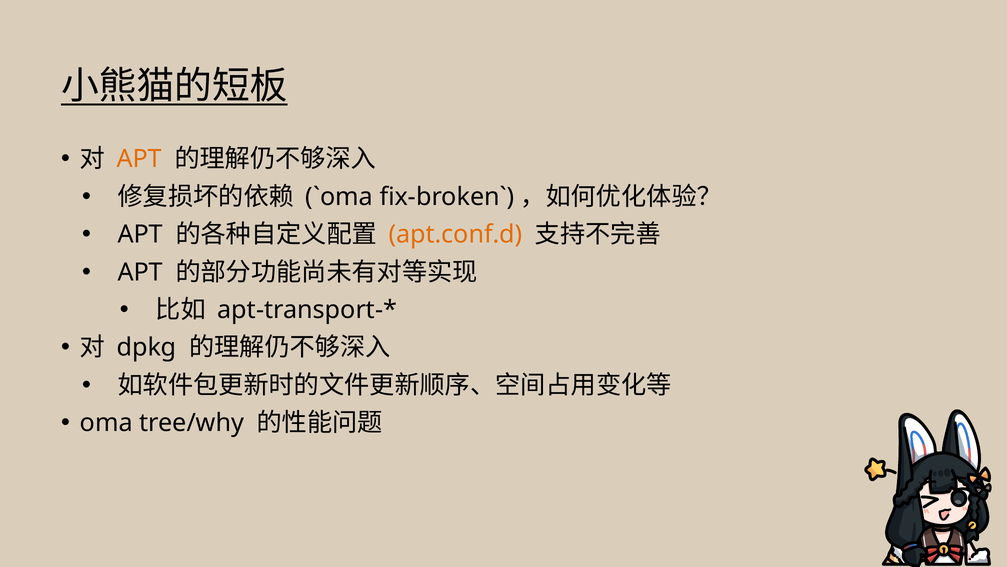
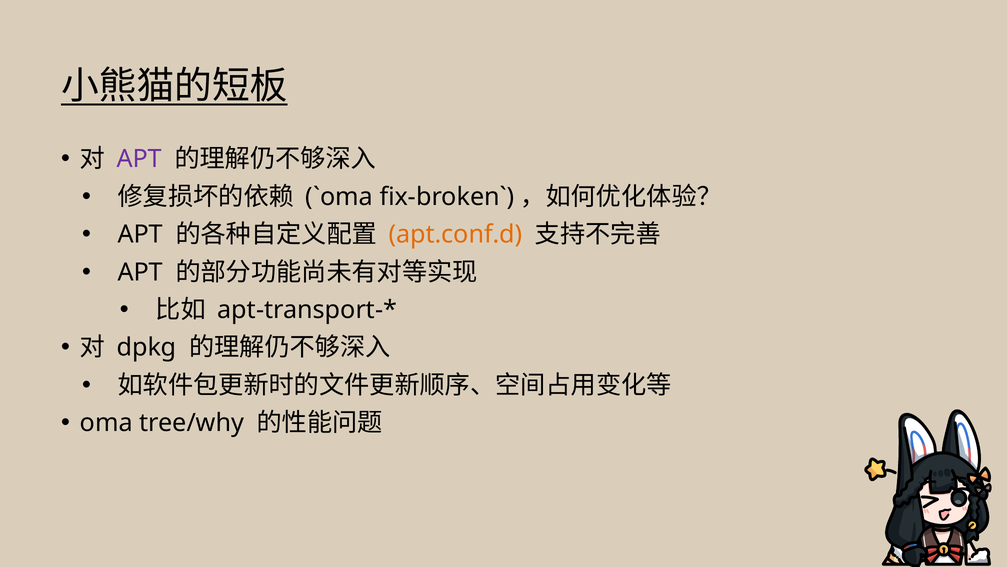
APT at (139, 159) colour: orange -> purple
